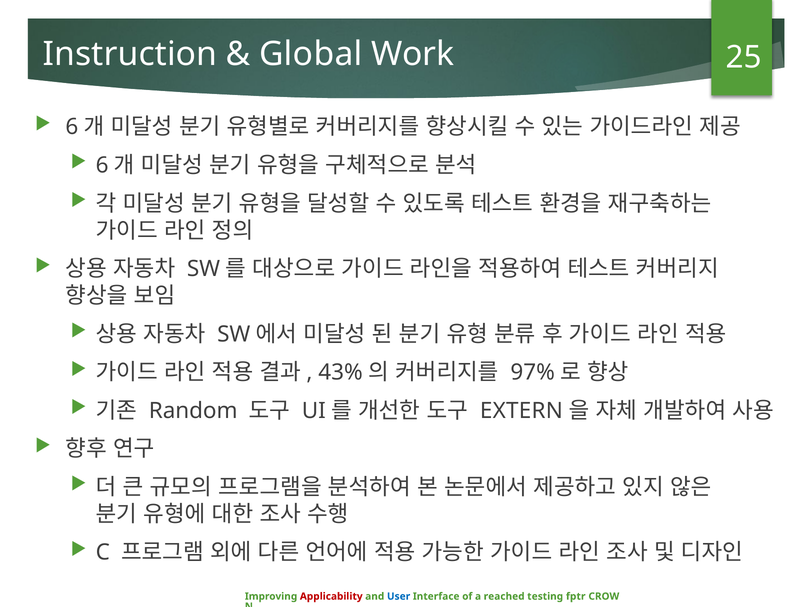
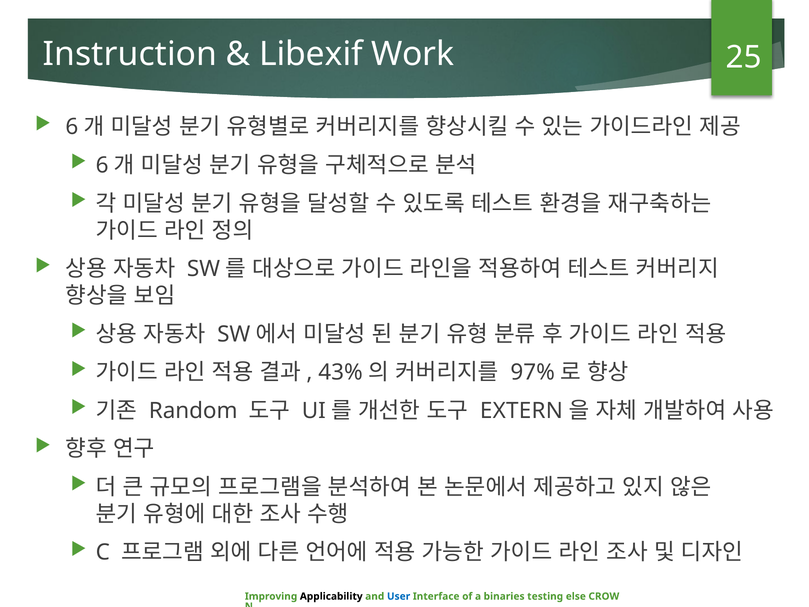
Global: Global -> Libexif
Applicability colour: red -> black
reached: reached -> binaries
fptr: fptr -> else
